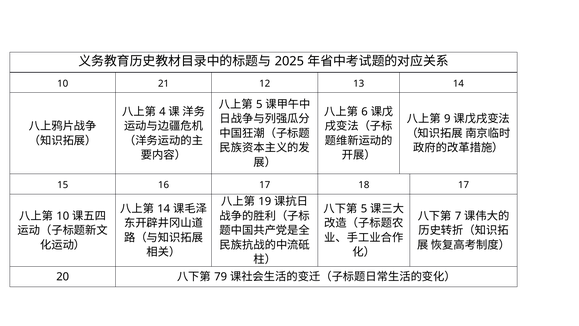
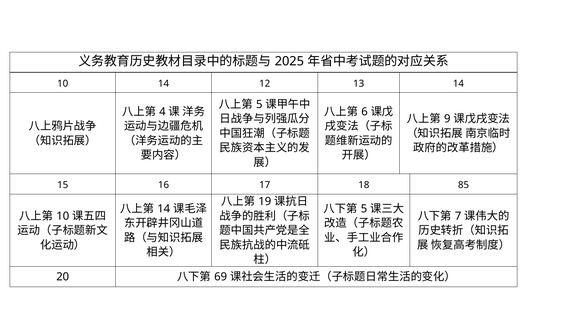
10 21: 21 -> 14
18 17: 17 -> 85
79: 79 -> 69
